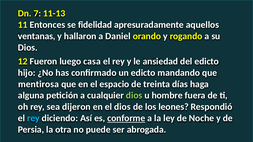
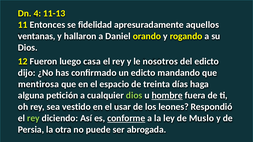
7: 7 -> 4
ansiedad: ansiedad -> nosotros
hijo: hijo -> dijo
hombre underline: none -> present
dijeron: dijeron -> vestido
el dios: dios -> usar
rey at (33, 118) colour: light blue -> light green
Noche: Noche -> Muslo
